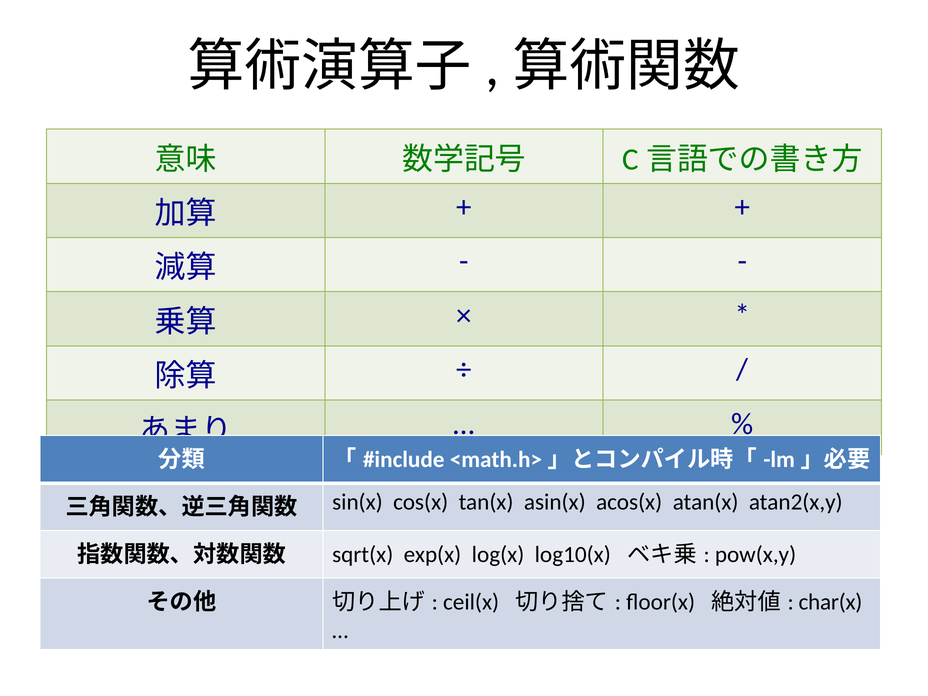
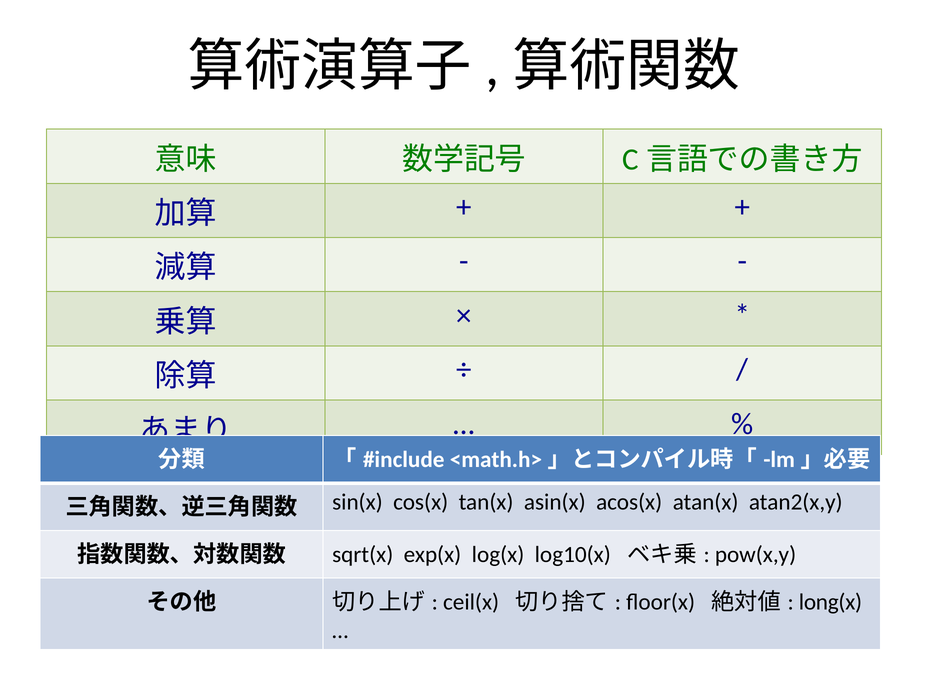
char(x: char(x -> long(x
